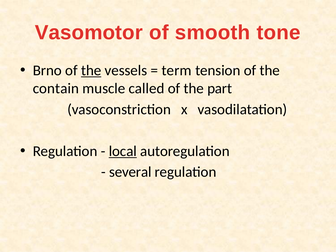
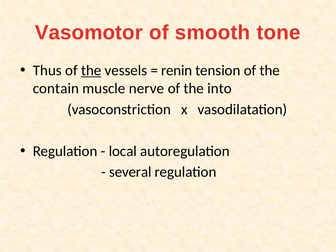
Brno: Brno -> Thus
term: term -> renin
called: called -> nerve
part: part -> into
local underline: present -> none
